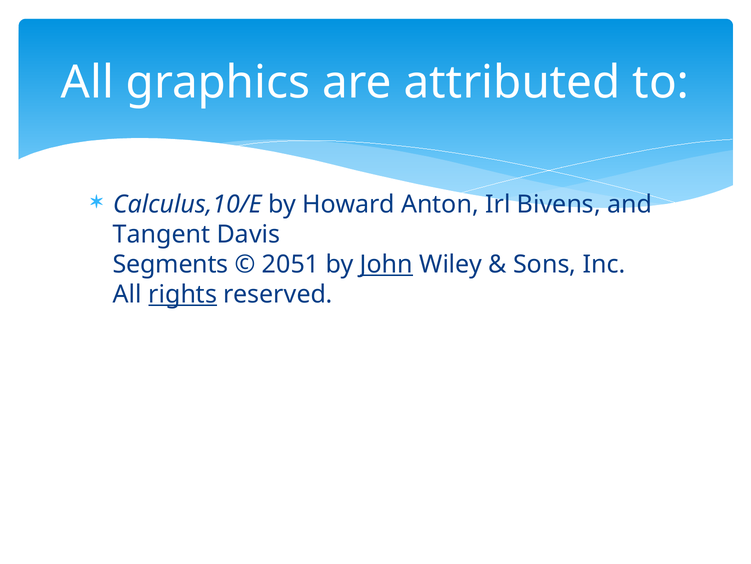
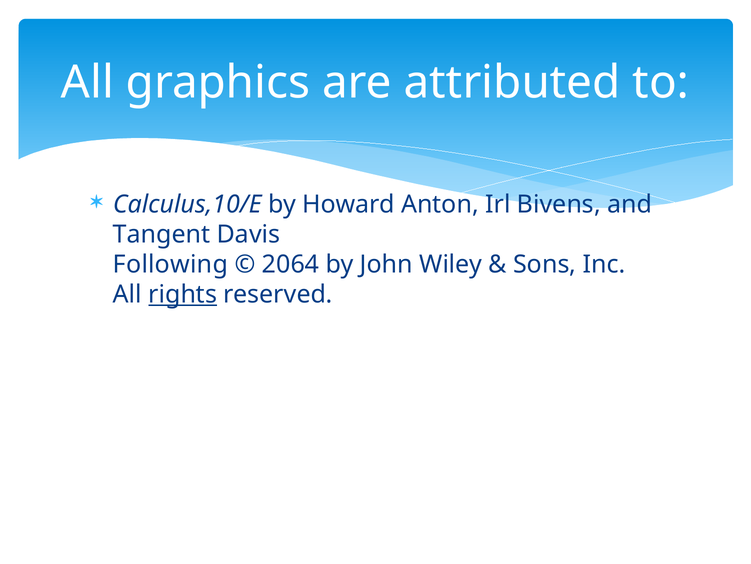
Segments: Segments -> Following
2051: 2051 -> 2064
John underline: present -> none
